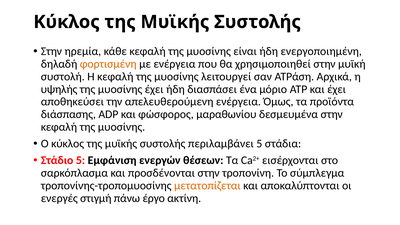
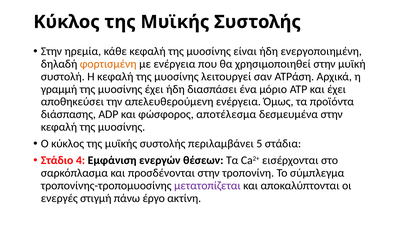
υψηλής: υψηλής -> γραμμή
μαραθωνίου: μαραθωνίου -> αποτέλεσμα
Στάδιο 5: 5 -> 4
μετατοπίζεται colour: orange -> purple
